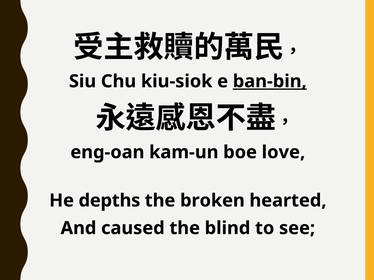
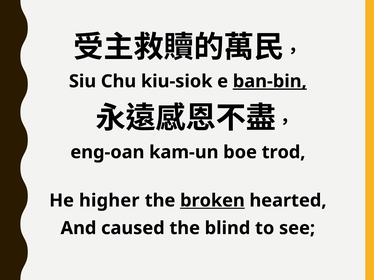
love: love -> trod
depths: depths -> higher
broken underline: none -> present
